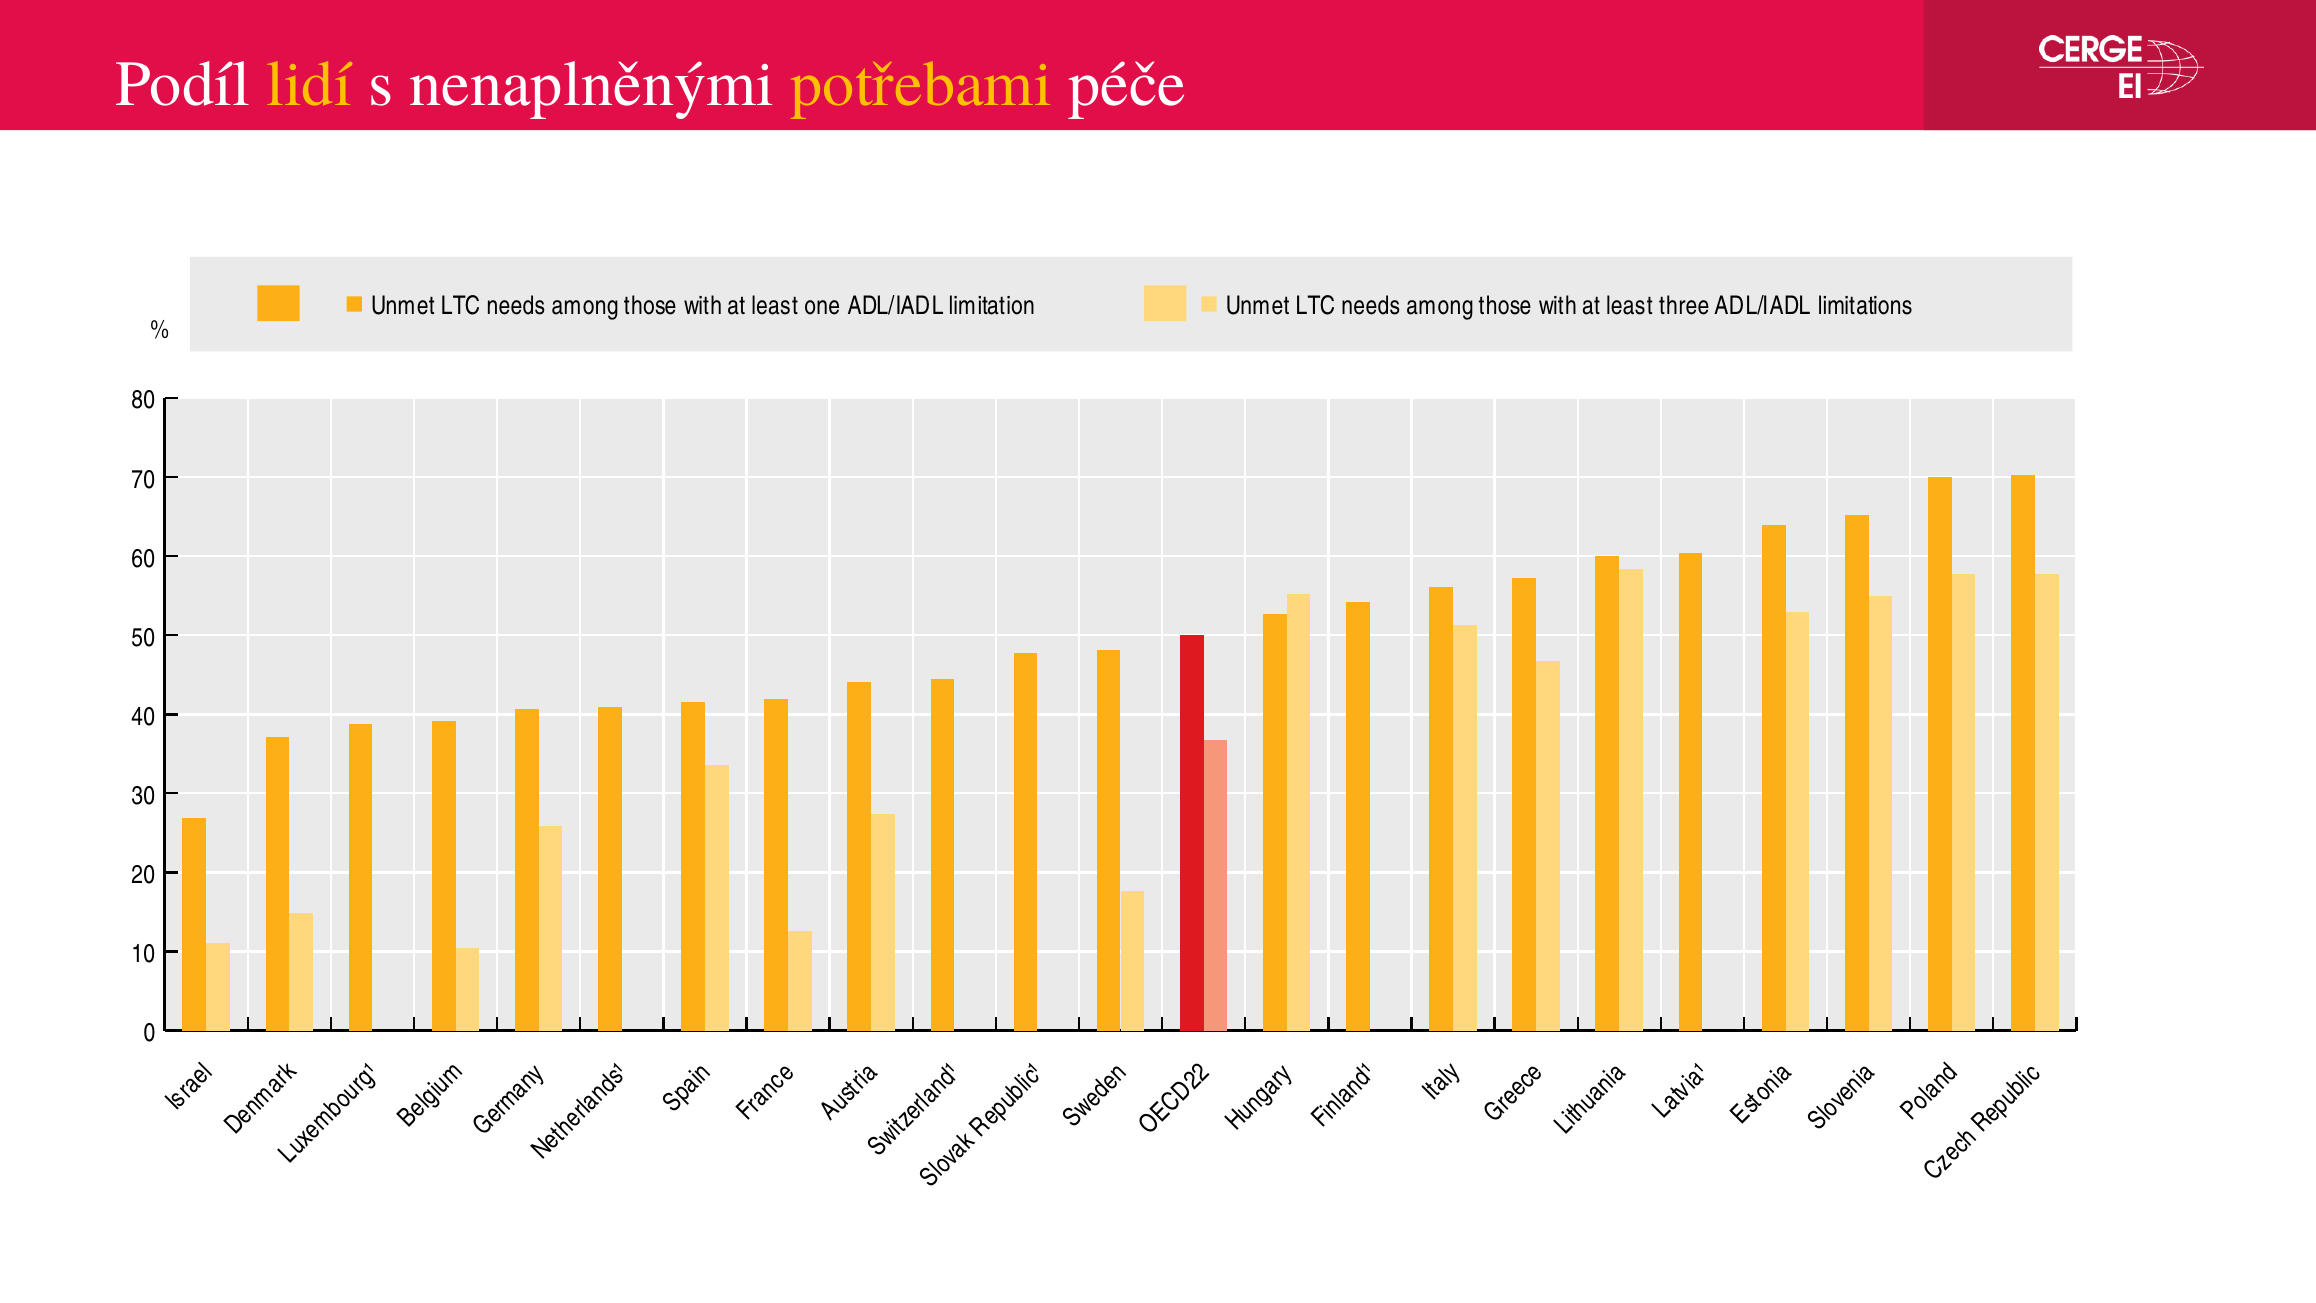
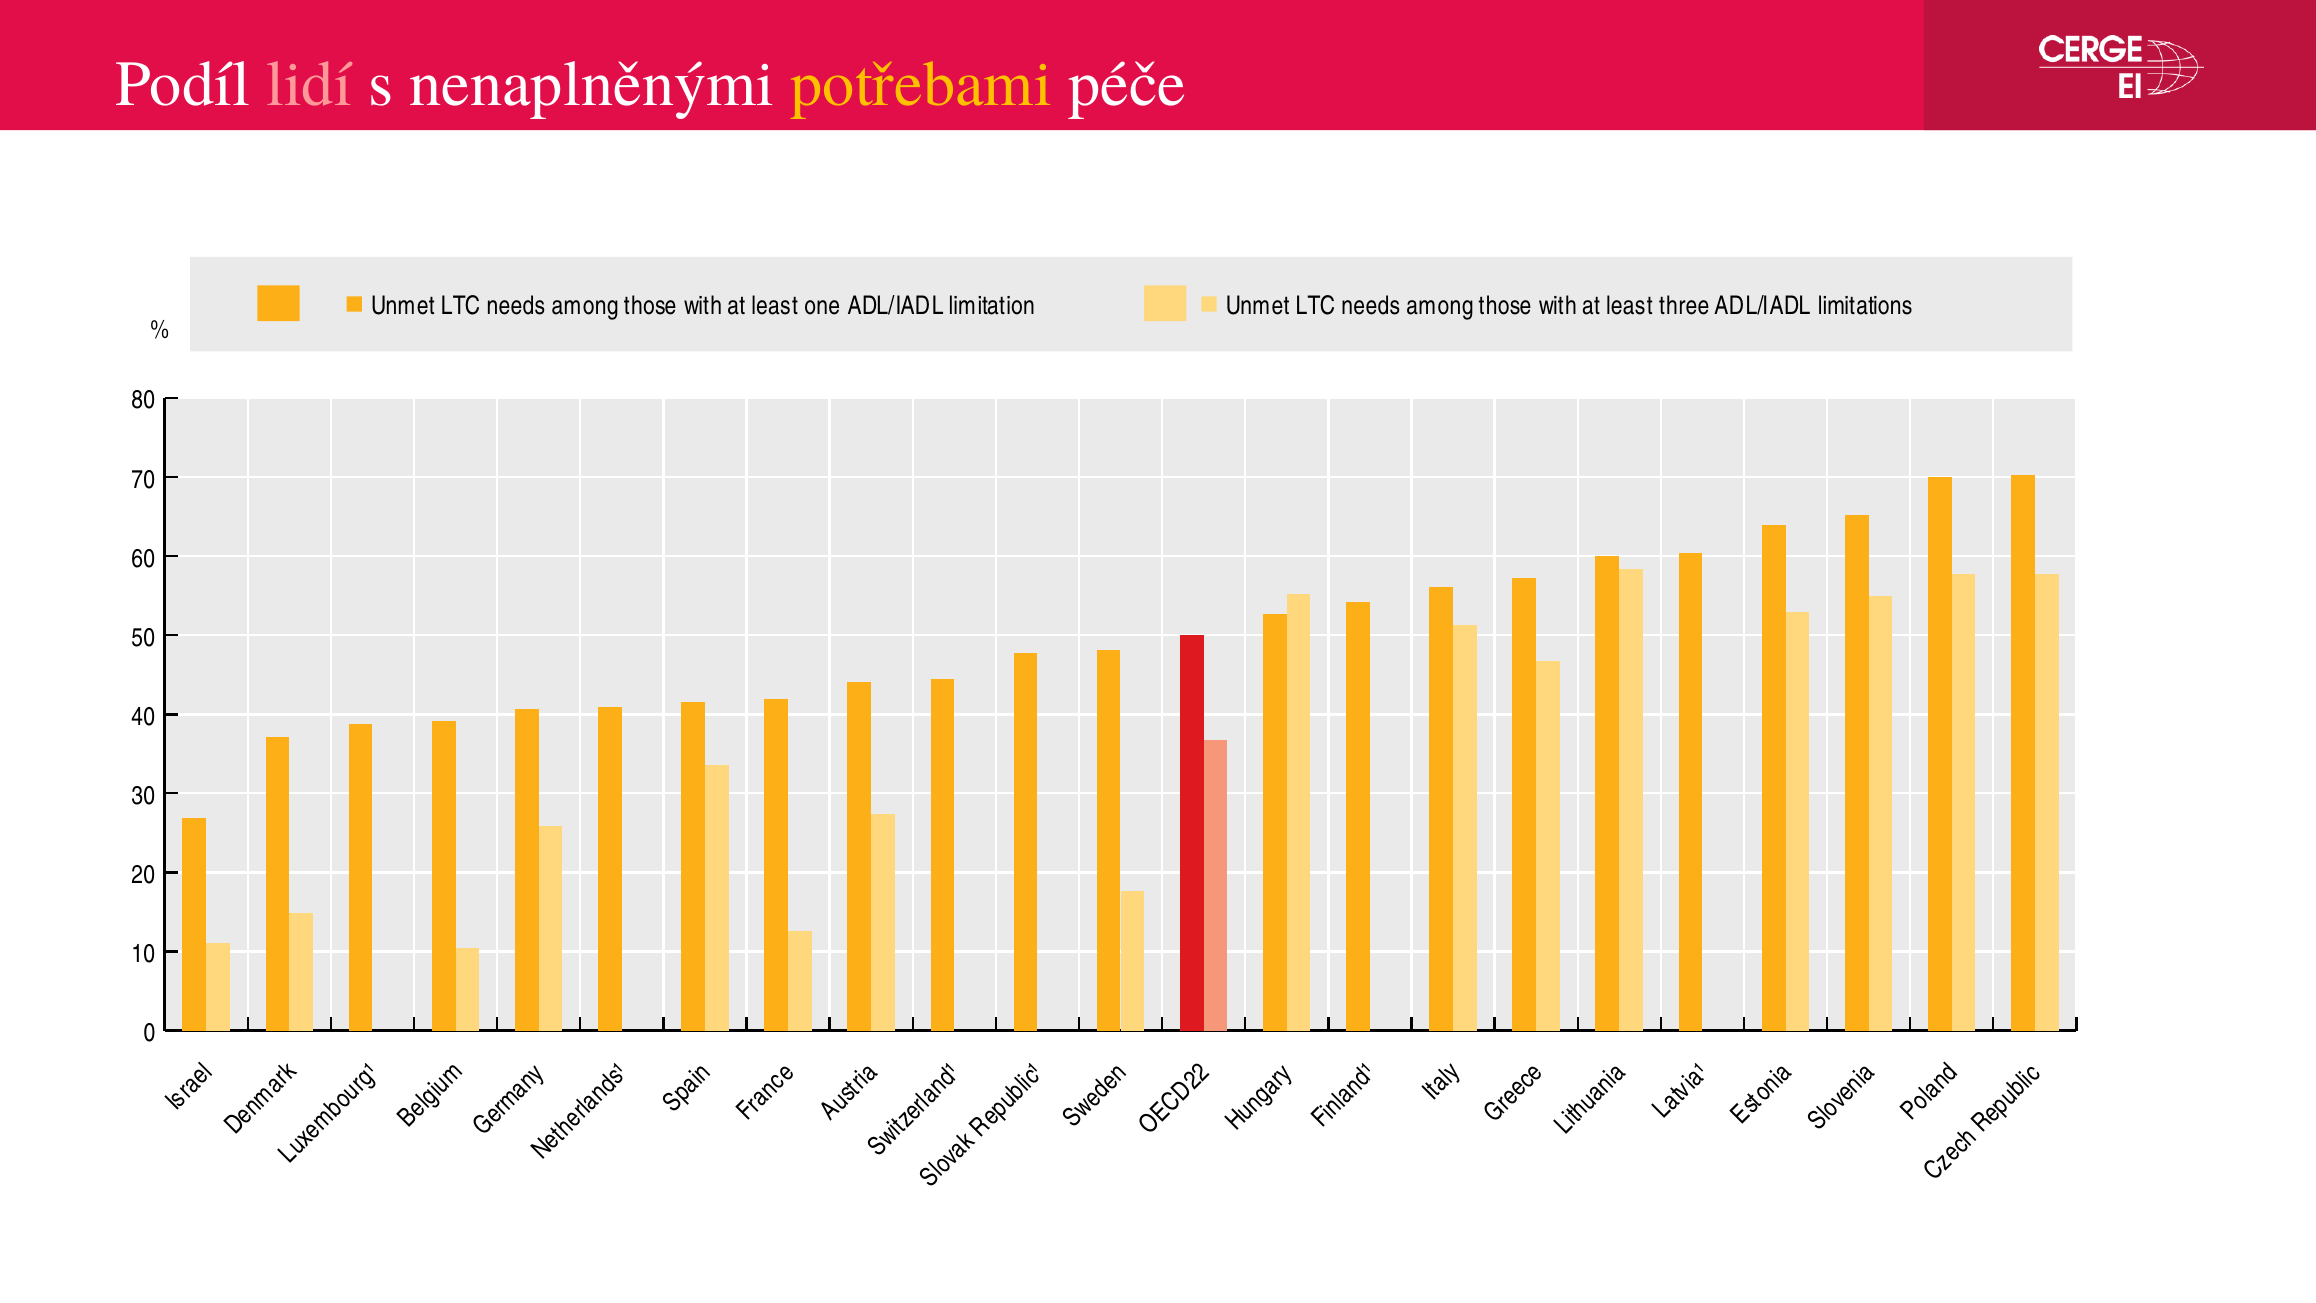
lidí colour: yellow -> pink
